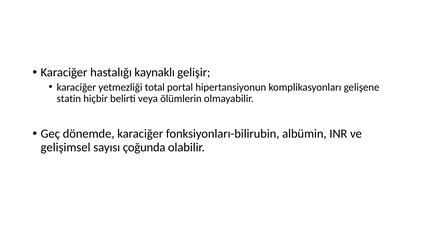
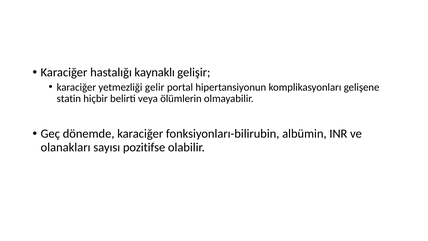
total: total -> gelir
gelişimsel: gelişimsel -> olanakları
çoğunda: çoğunda -> pozitifse
